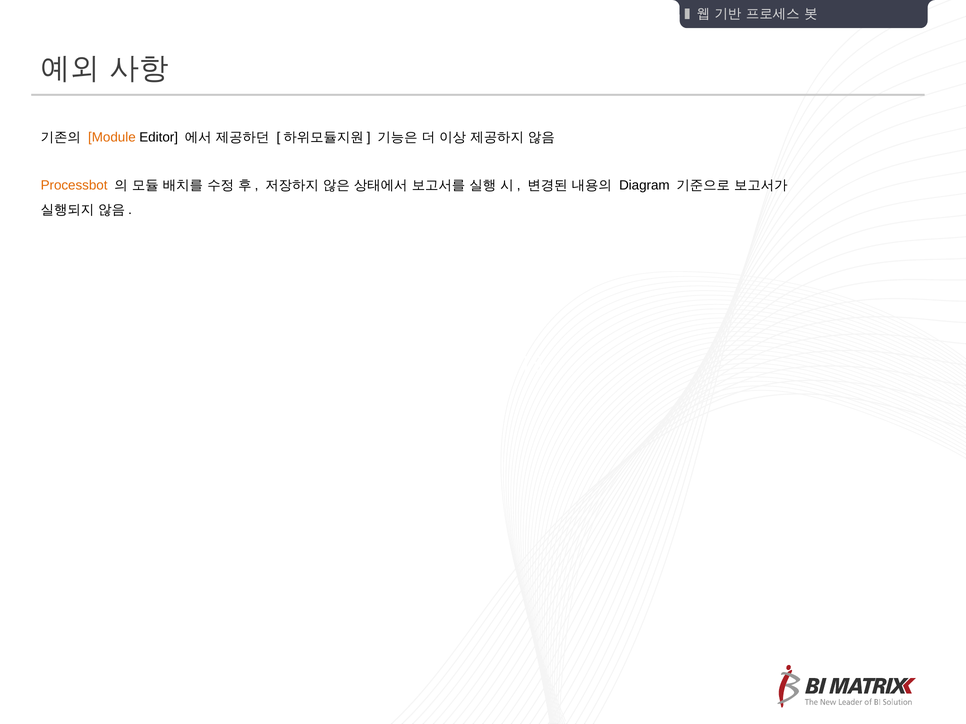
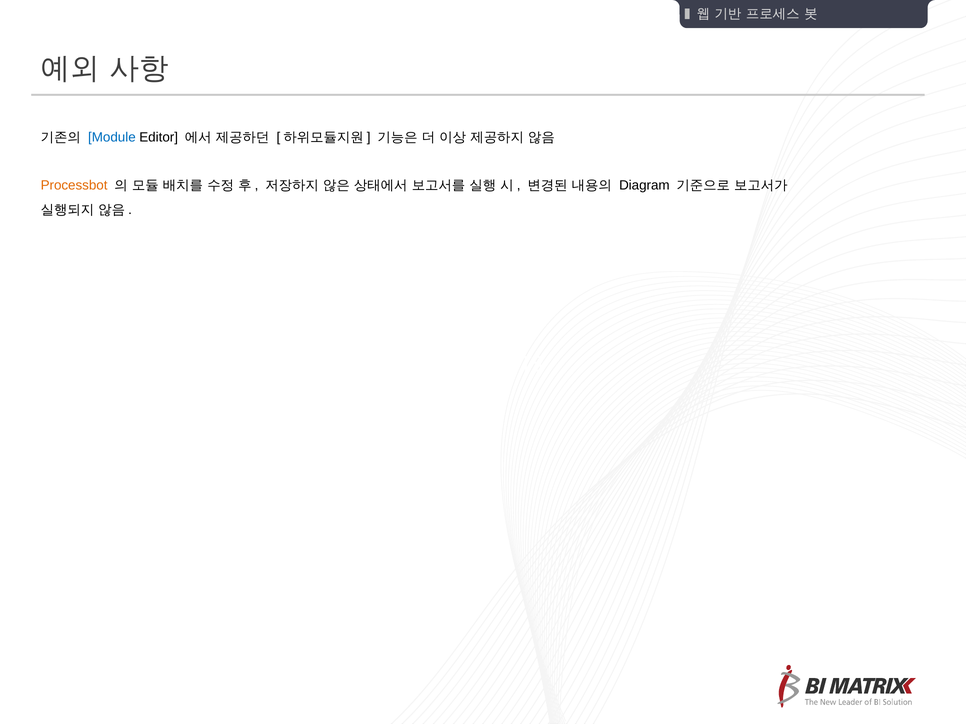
Module colour: orange -> blue
